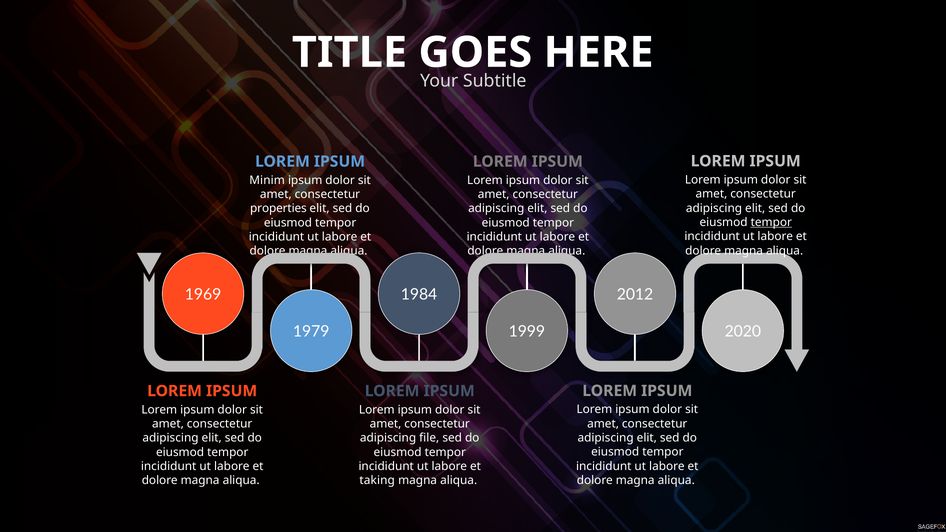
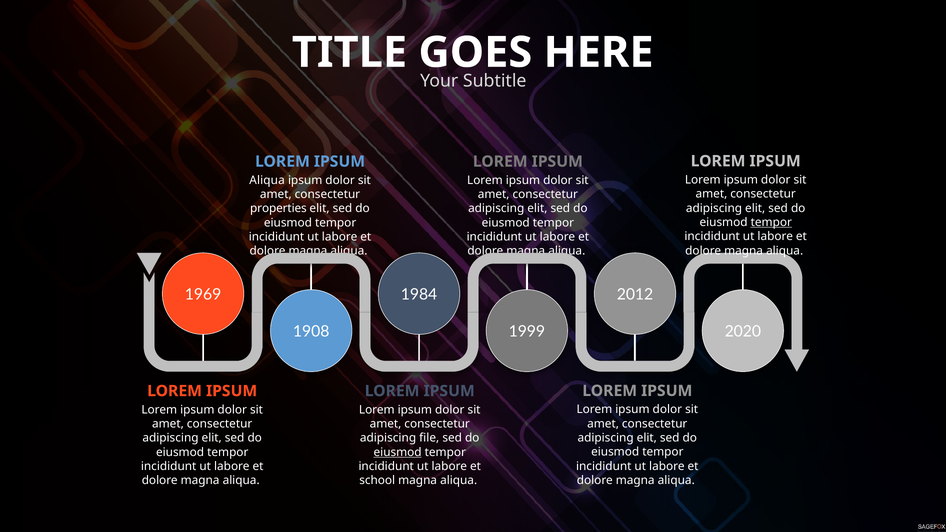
Minim at (267, 180): Minim -> Aliqua
1979: 1979 -> 1908
eiusmod at (398, 452) underline: none -> present
taking: taking -> school
